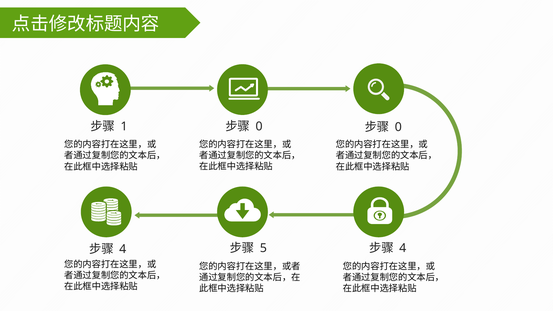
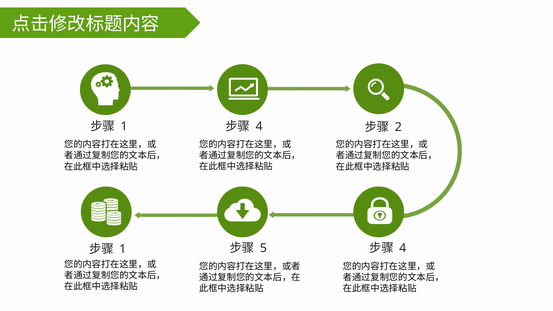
0 at (259, 126): 0 -> 4
0 at (398, 127): 0 -> 2
4 at (123, 249): 4 -> 1
